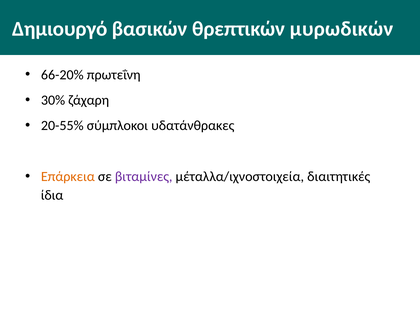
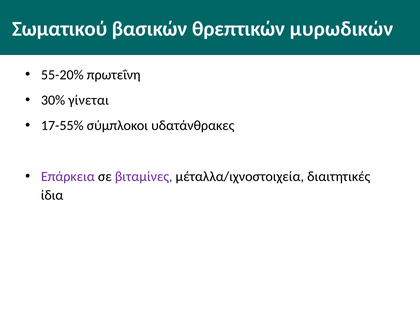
Δημιουργό: Δημιουργό -> Σωματικού
66-20%: 66-20% -> 55-20%
ζάχαρη: ζάχαρη -> γίνεται
20-55%: 20-55% -> 17-55%
Επάρκεια colour: orange -> purple
